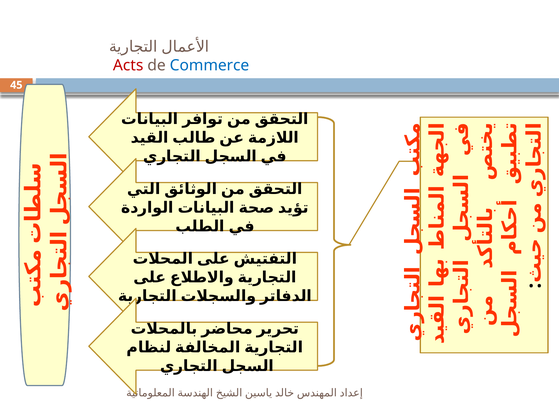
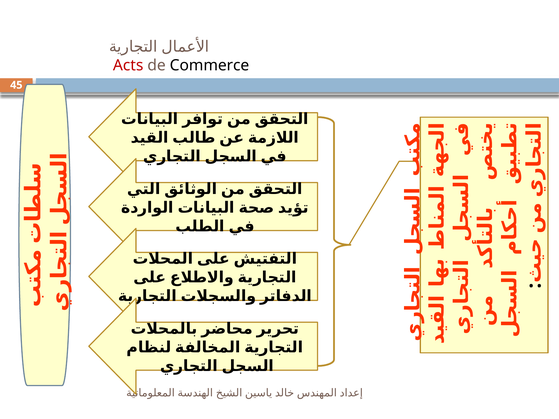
Commerce colour: blue -> black
